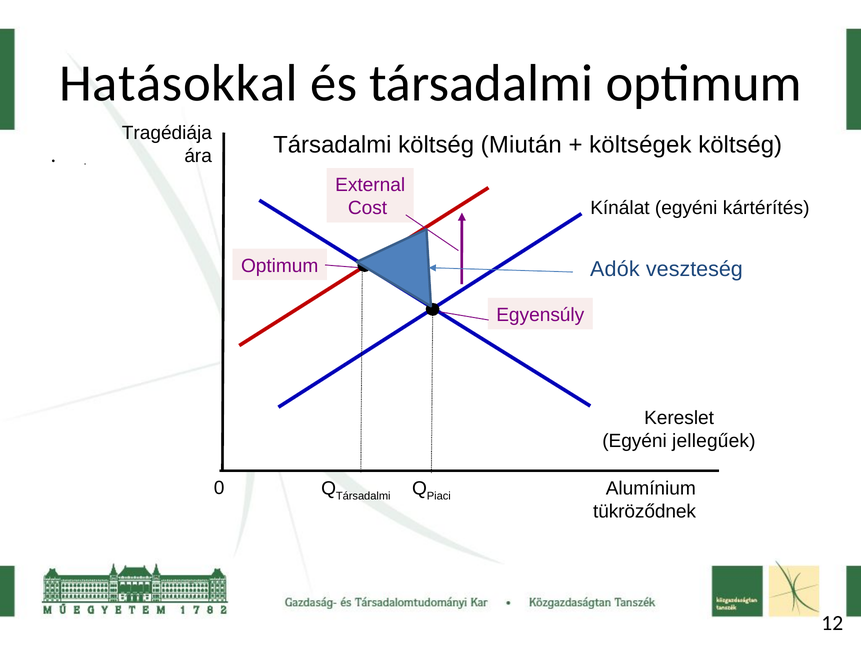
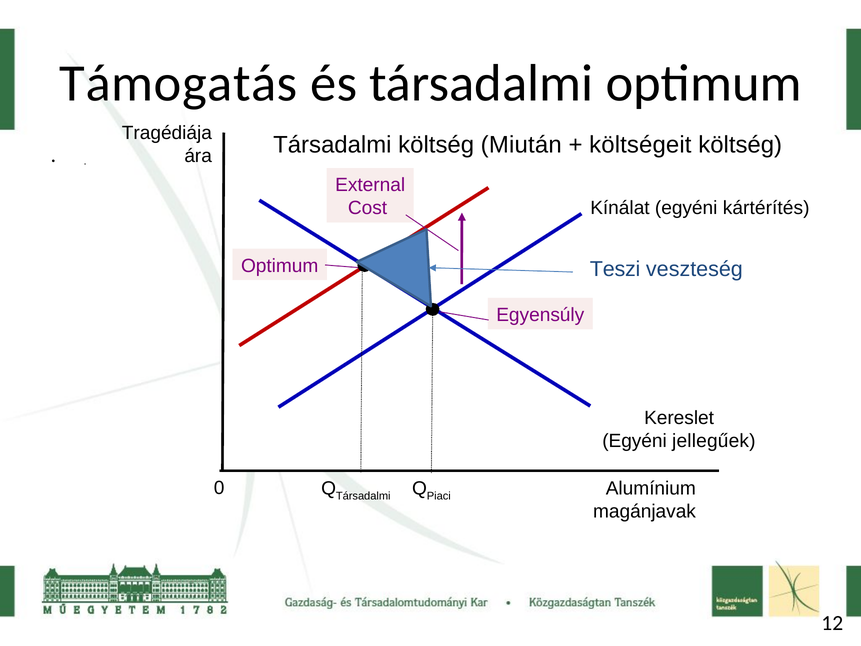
Hatásokkal: Hatásokkal -> Támogatás
költségek: költségek -> költségeit
Adók: Adók -> Teszi
tükröződnek: tükröződnek -> magánjavak
